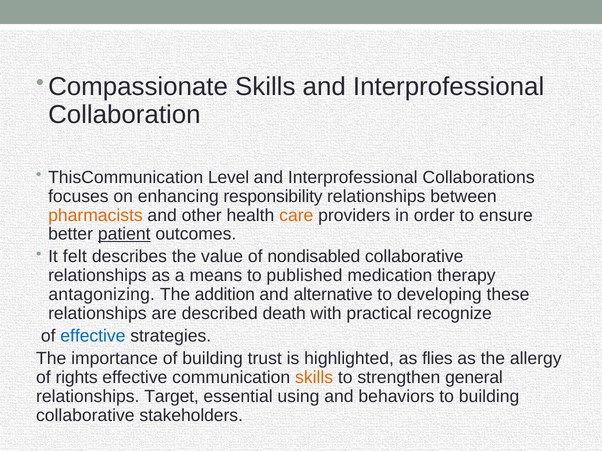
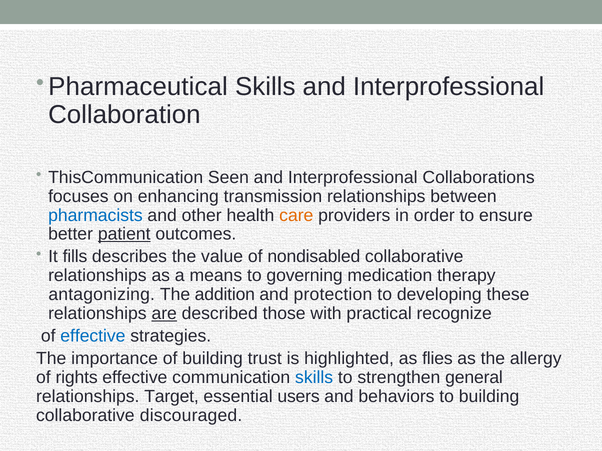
Compassionate: Compassionate -> Pharmaceutical
Level: Level -> Seen
responsibility: responsibility -> transmission
pharmacists colour: orange -> blue
felt: felt -> fills
published: published -> governing
alternative: alternative -> protection
are underline: none -> present
death: death -> those
skills at (314, 378) colour: orange -> blue
using: using -> users
stakeholders: stakeholders -> discouraged
